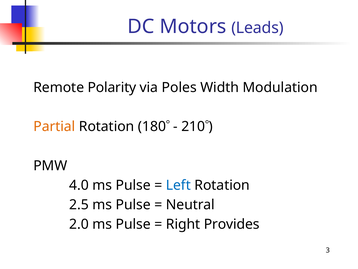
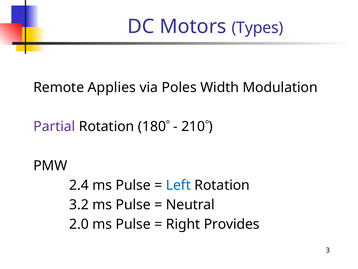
Leads: Leads -> Types
Polarity: Polarity -> Applies
Partial colour: orange -> purple
4.0: 4.0 -> 2.4
2.5: 2.5 -> 3.2
